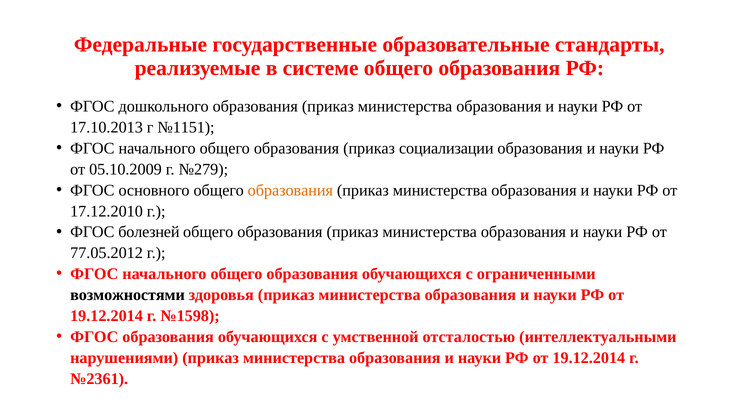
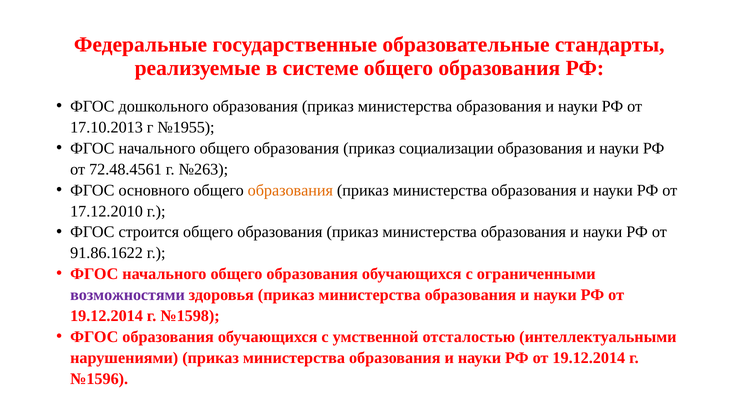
№1151: №1151 -> №1955
05.10.2009: 05.10.2009 -> 72.48.4561
№279: №279 -> №263
болезней: болезней -> строится
77.05.2012: 77.05.2012 -> 91.86.1622
возможностями colour: black -> purple
№2361: №2361 -> №1596
